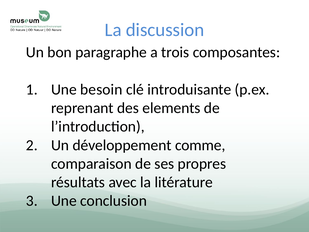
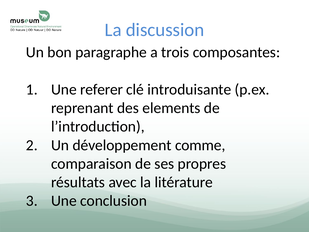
besoin: besoin -> referer
